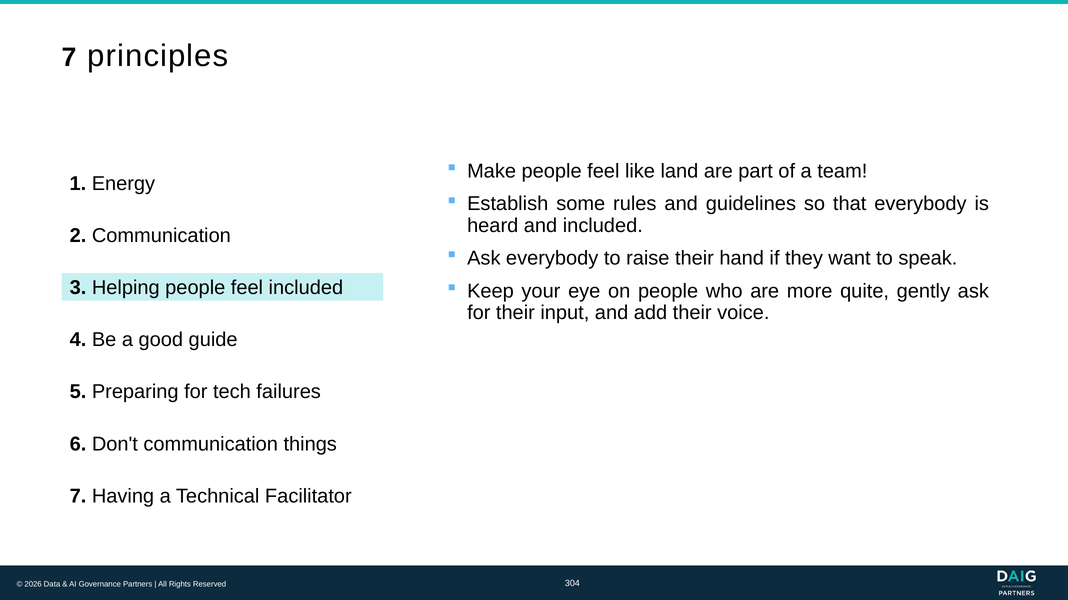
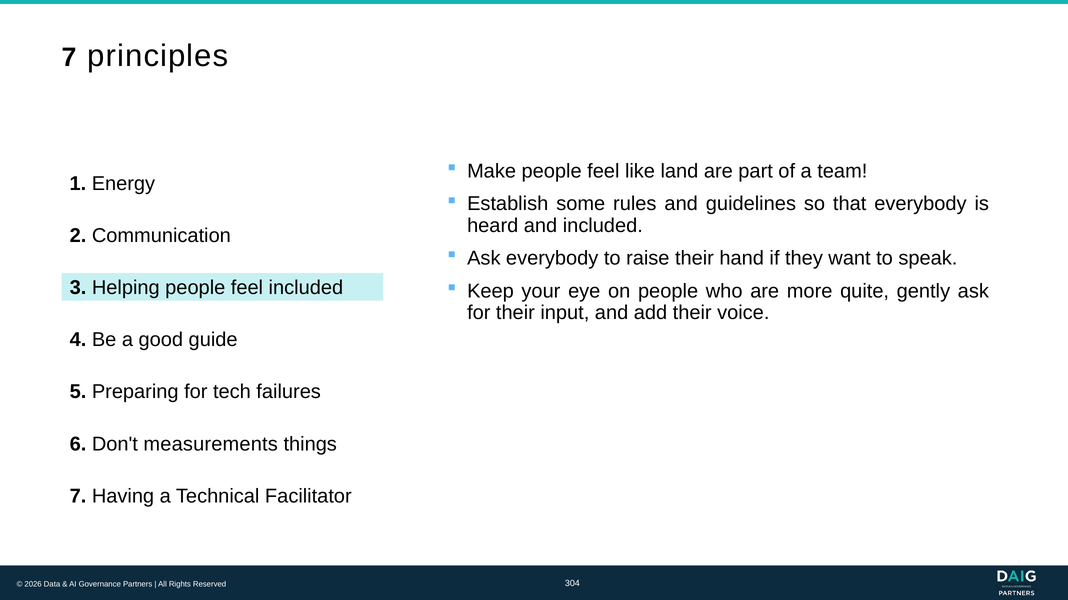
Don't communication: communication -> measurements
